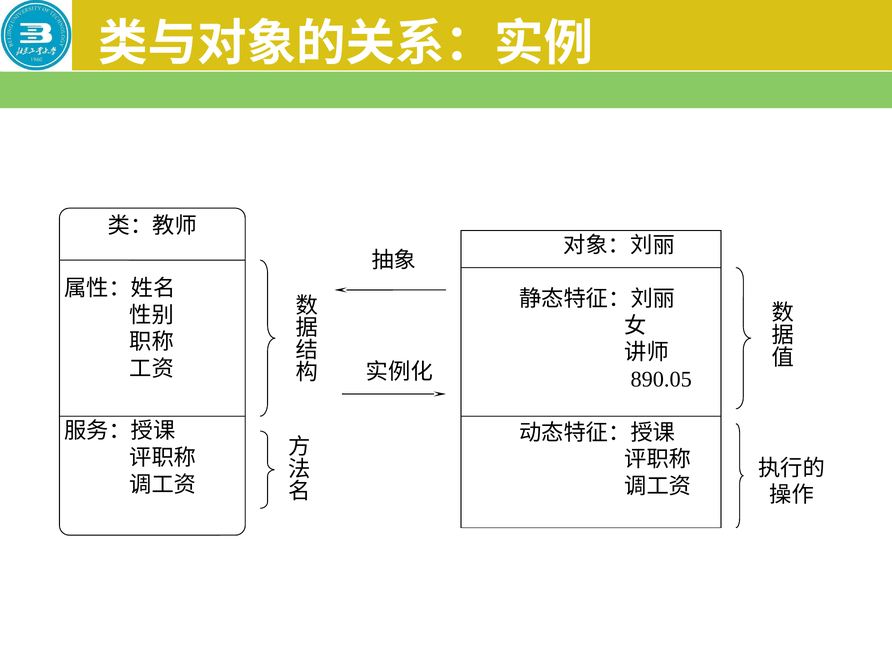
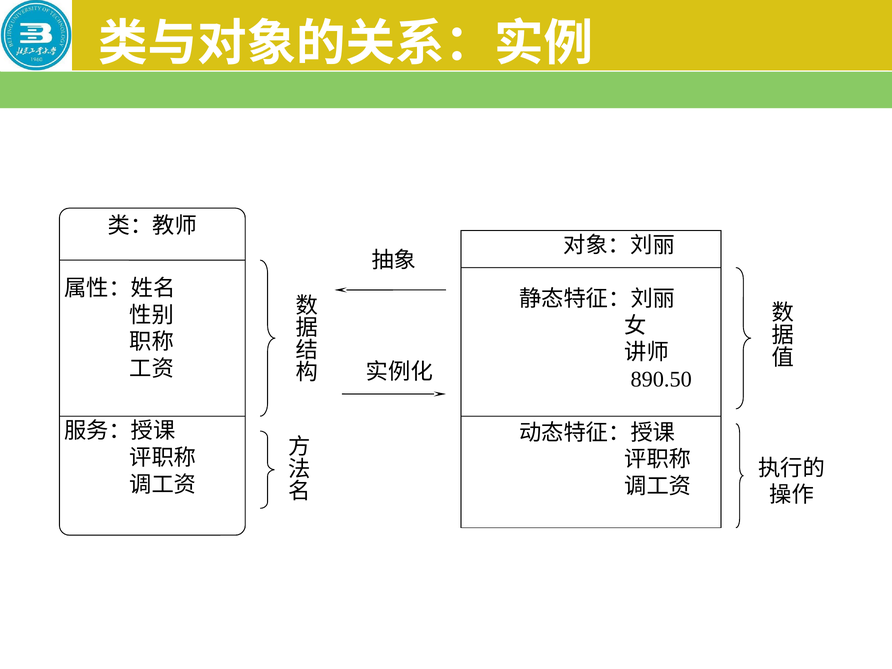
890.05: 890.05 -> 890.50
